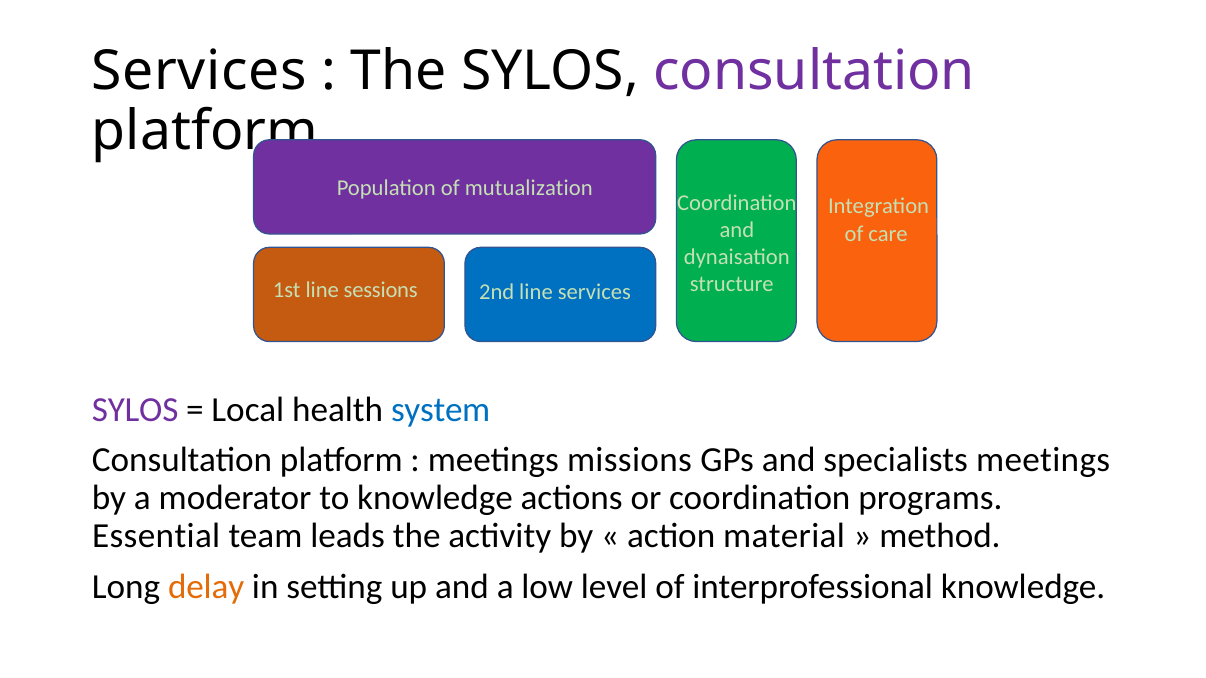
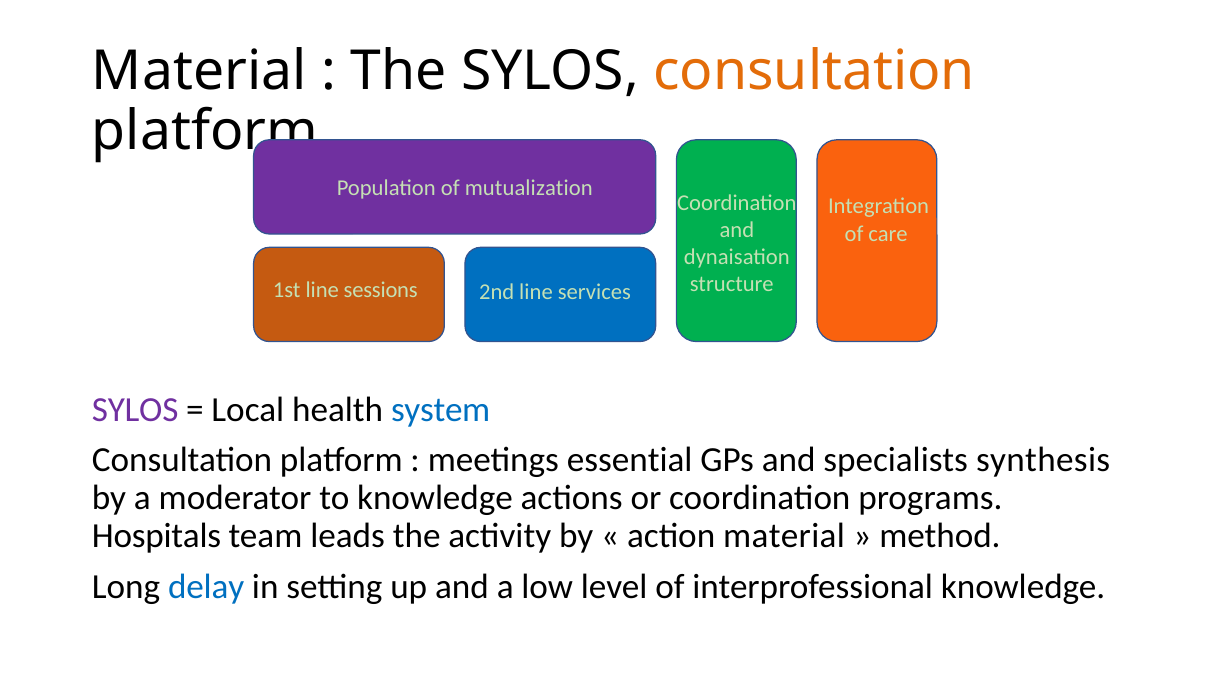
Services at (199, 71): Services -> Material
consultation at (814, 71) colour: purple -> orange
missions: missions -> essential
specialists meetings: meetings -> synthesis
Essential: Essential -> Hospitals
delay colour: orange -> blue
